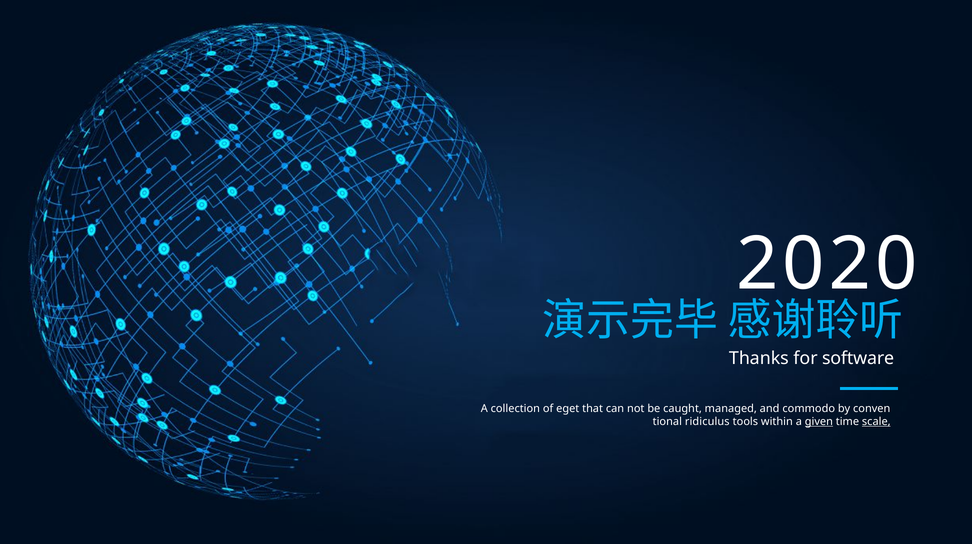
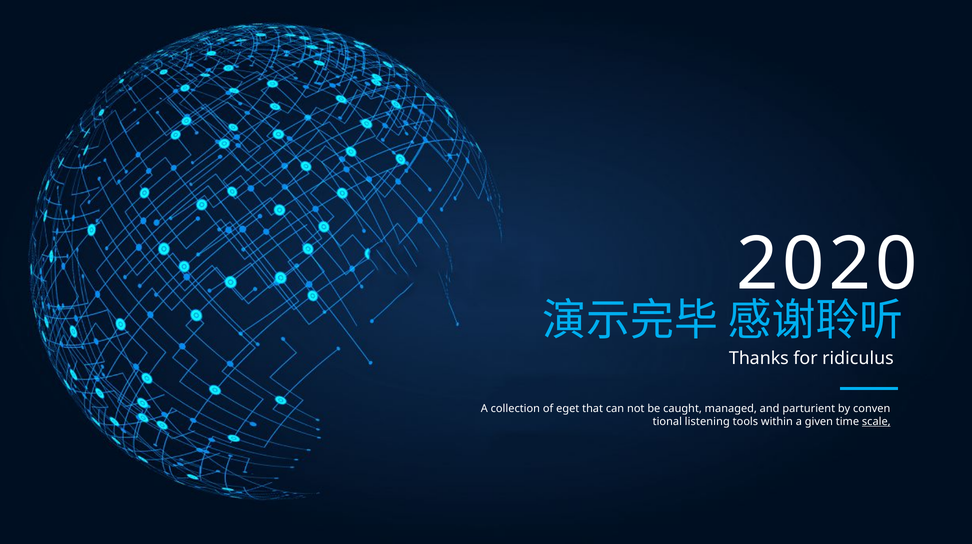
software: software -> ridiculus
commodo: commodo -> parturient
ridiculus: ridiculus -> listening
given underline: present -> none
